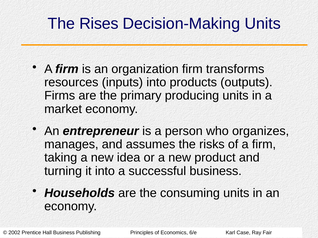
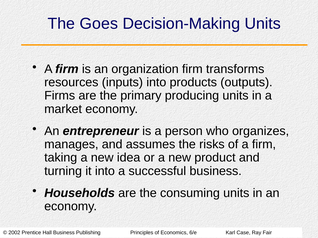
Rises: Rises -> Goes
